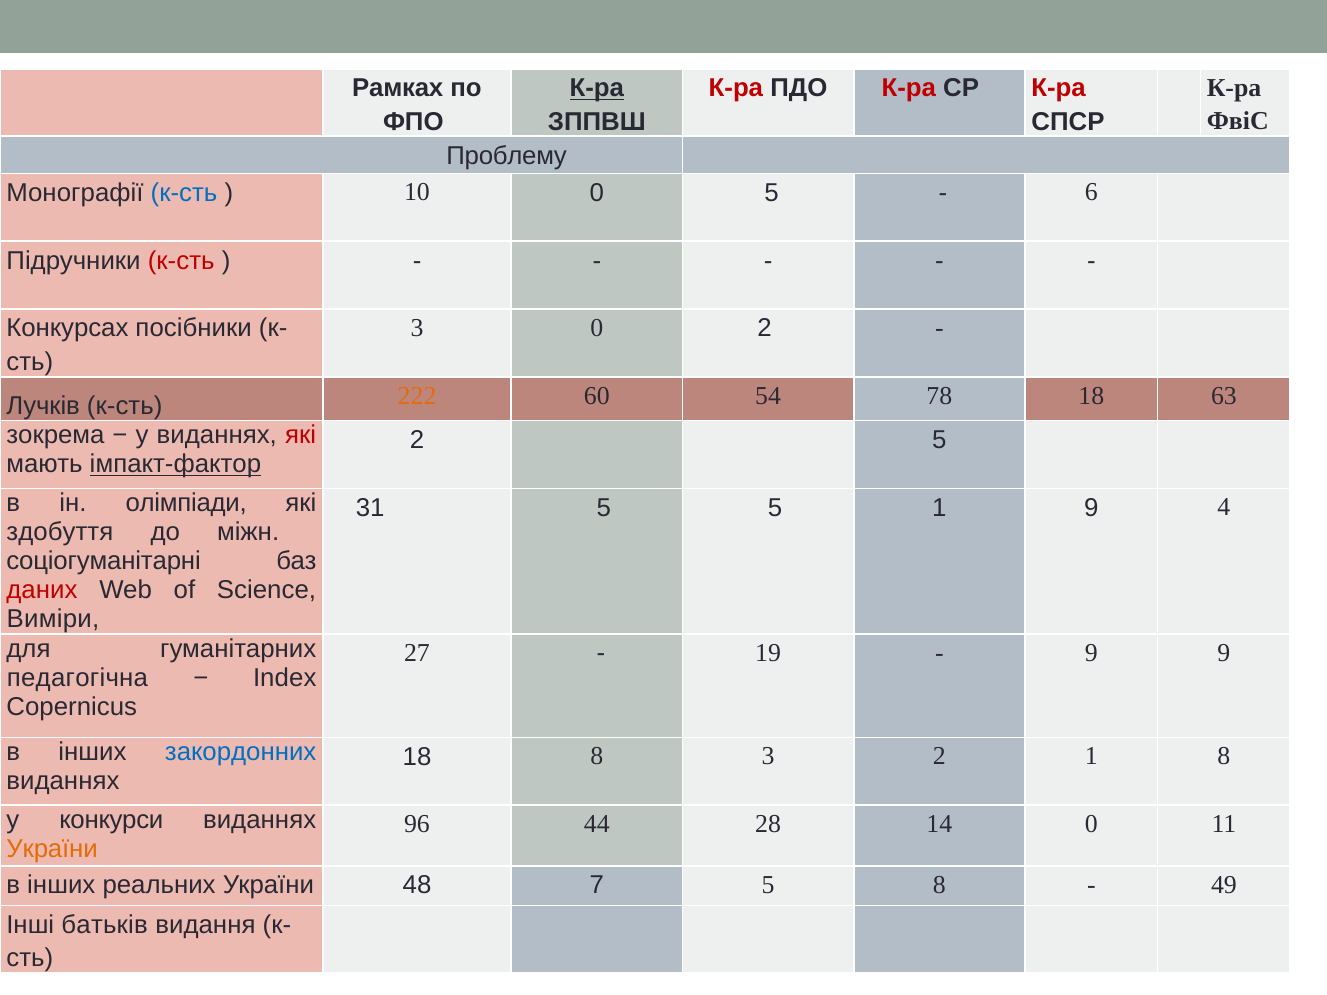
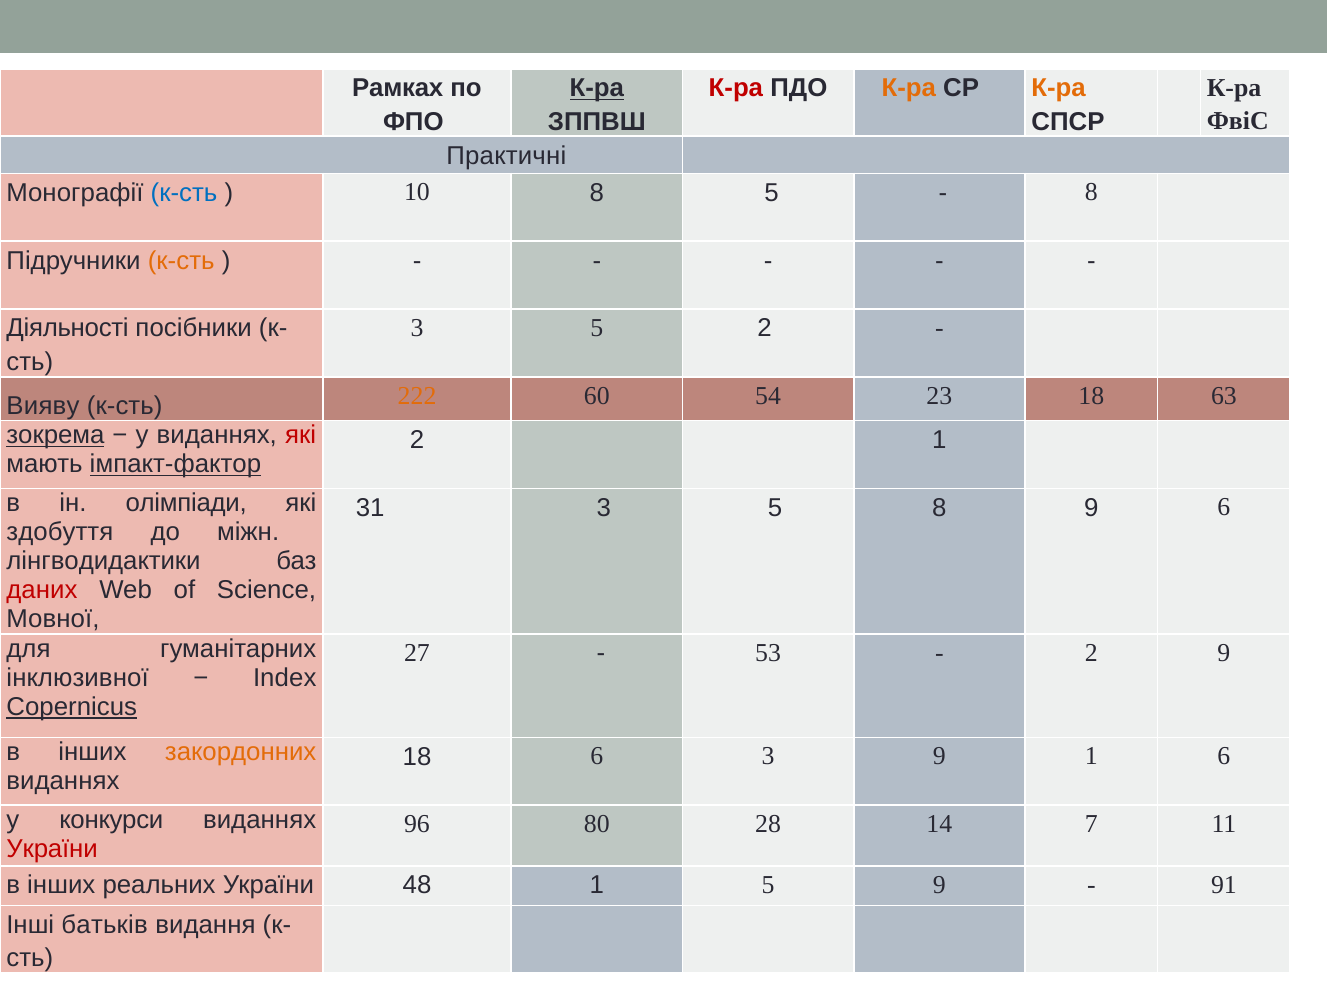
К-ра at (909, 88) colour: red -> orange
К-ра at (1059, 88) colour: red -> orange
Проблему: Проблему -> Практичні
10 0: 0 -> 8
6 at (1091, 192): 6 -> 8
к-сть at (181, 261) colour: red -> orange
0 at (597, 328): 0 -> 5
Конкурсах: Конкурсах -> Діяльності
Лучків: Лучків -> Вияву
78: 78 -> 23
зокрема underline: none -> present
2 5: 5 -> 1
31 5: 5 -> 3
5 1: 1 -> 8
9 4: 4 -> 6
соціогуманітарні: соціогуманітарні -> лінгводидактики
Виміри: Виміри -> Мовної
19: 19 -> 53
9 at (1091, 653): 9 -> 2
педагогічна: педагогічна -> інклюзивної
Copernicus underline: none -> present
закордонних colour: blue -> orange
18 8: 8 -> 6
3 2: 2 -> 9
1 8: 8 -> 6
44: 44 -> 80
14 0: 0 -> 7
України at (52, 849) colour: orange -> red
48 7: 7 -> 1
5 8: 8 -> 9
49: 49 -> 91
